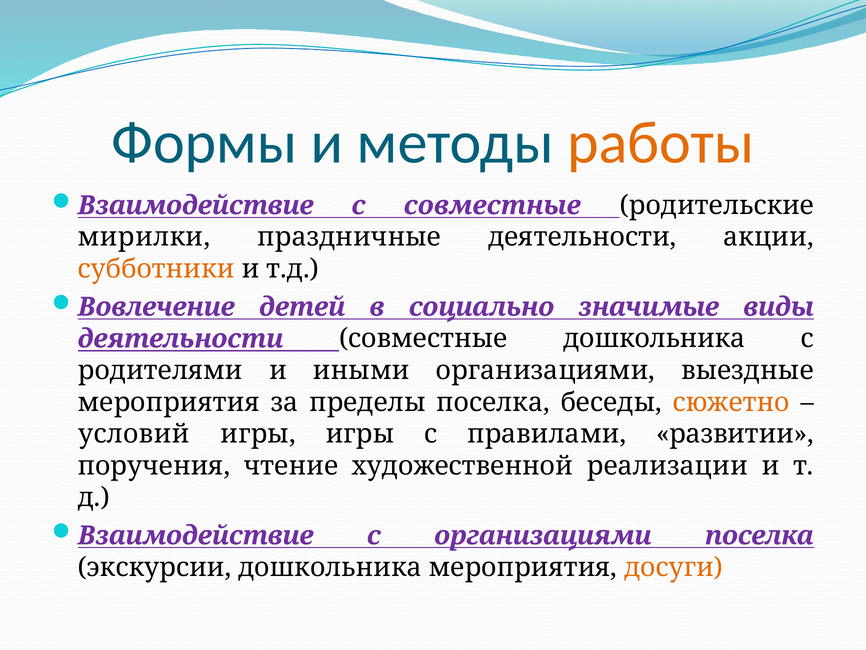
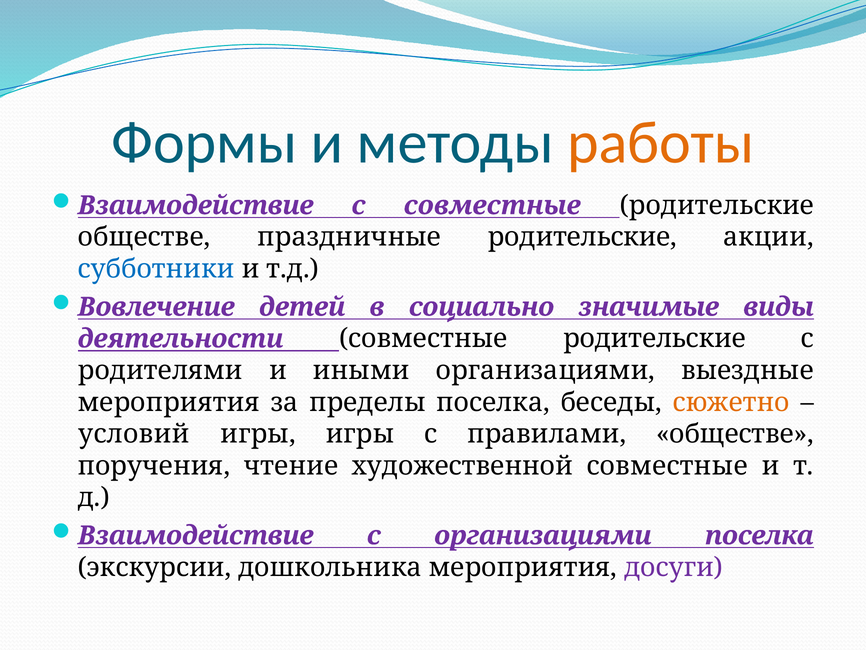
мирилки at (144, 237): мирилки -> обществе
праздничные деятельности: деятельности -> родительские
субботники colour: orange -> blue
деятельности совместные дошкольника: дошкольника -> родительские
правилами развитии: развитии -> обществе
художественной реализации: реализации -> совместные
досуги colour: orange -> purple
